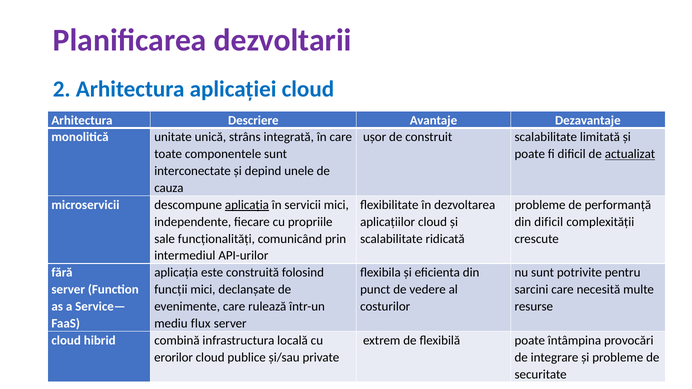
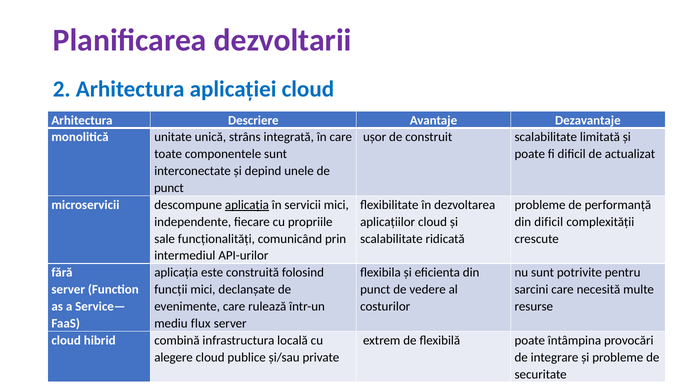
actualizat underline: present -> none
cauza at (169, 188): cauza -> punct
erorilor: erorilor -> alegere
